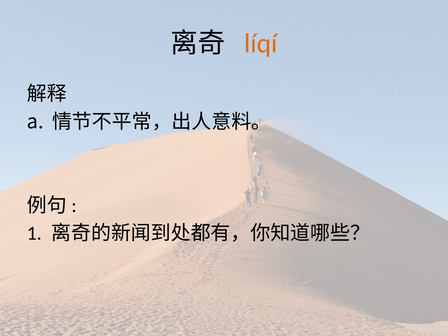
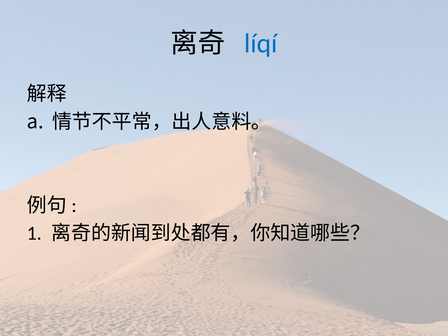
líqí colour: orange -> blue
